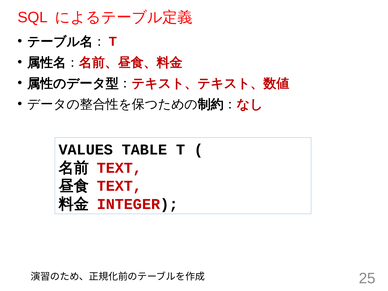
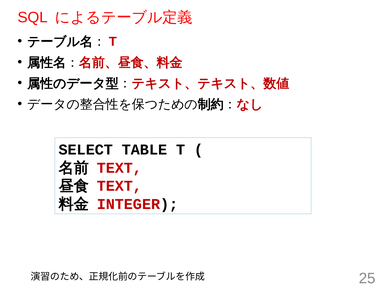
VALUES: VALUES -> SELECT
